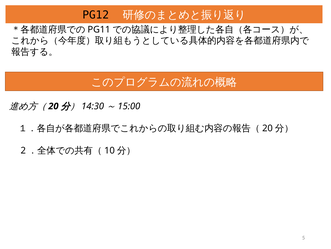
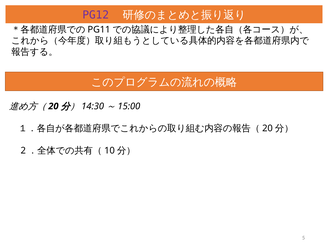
PG12 colour: black -> purple
